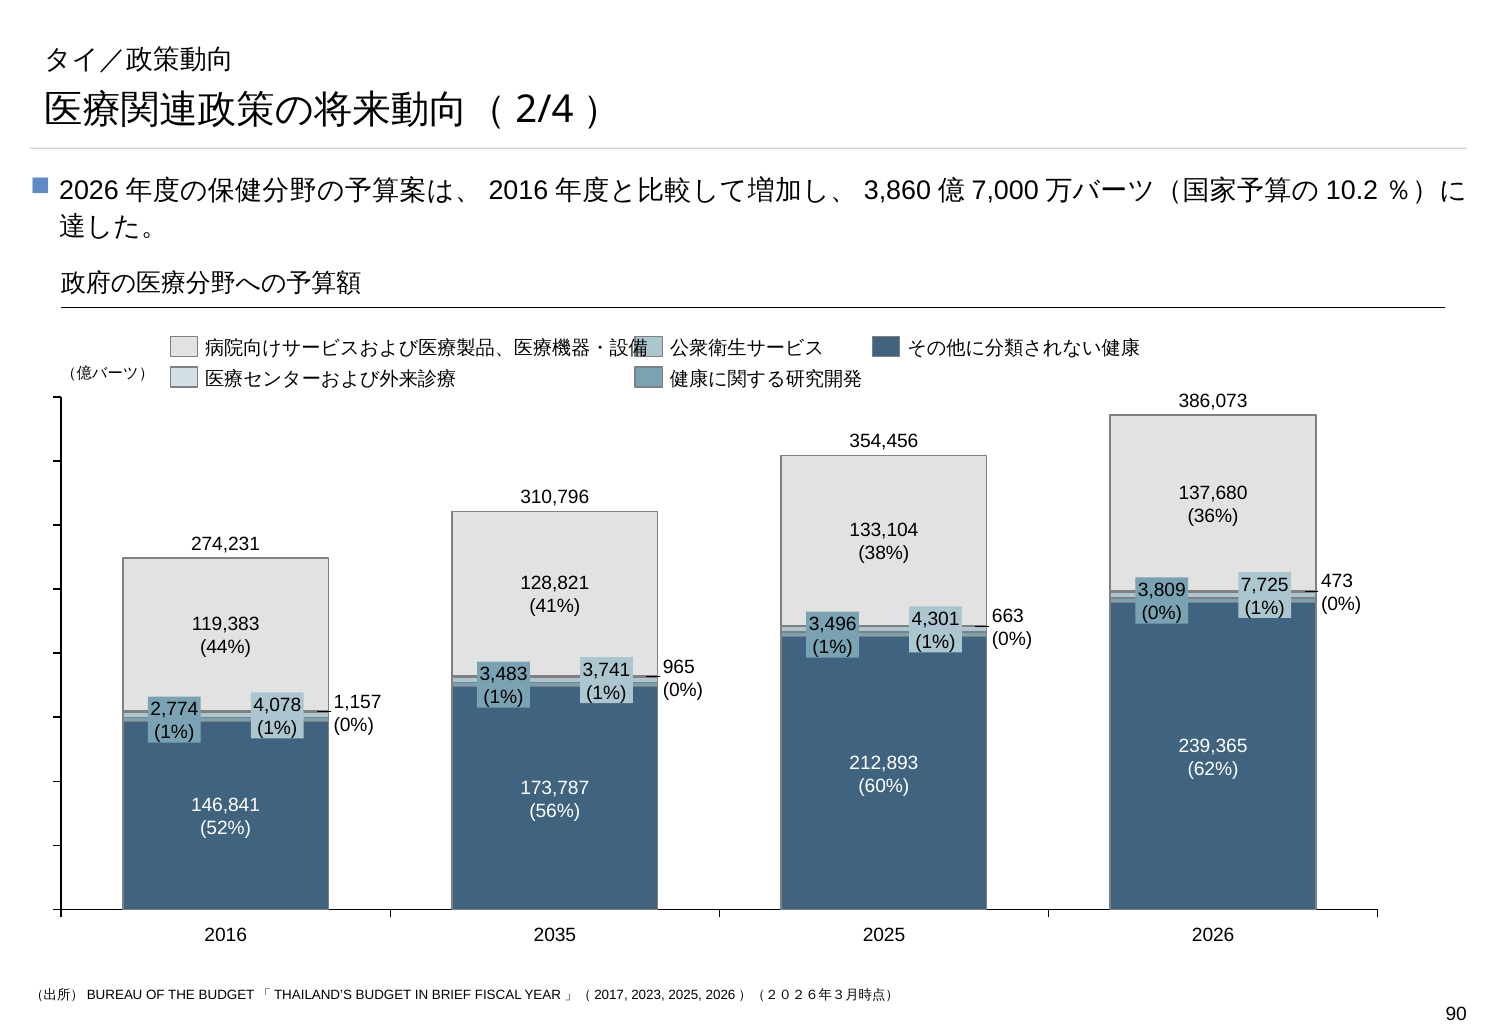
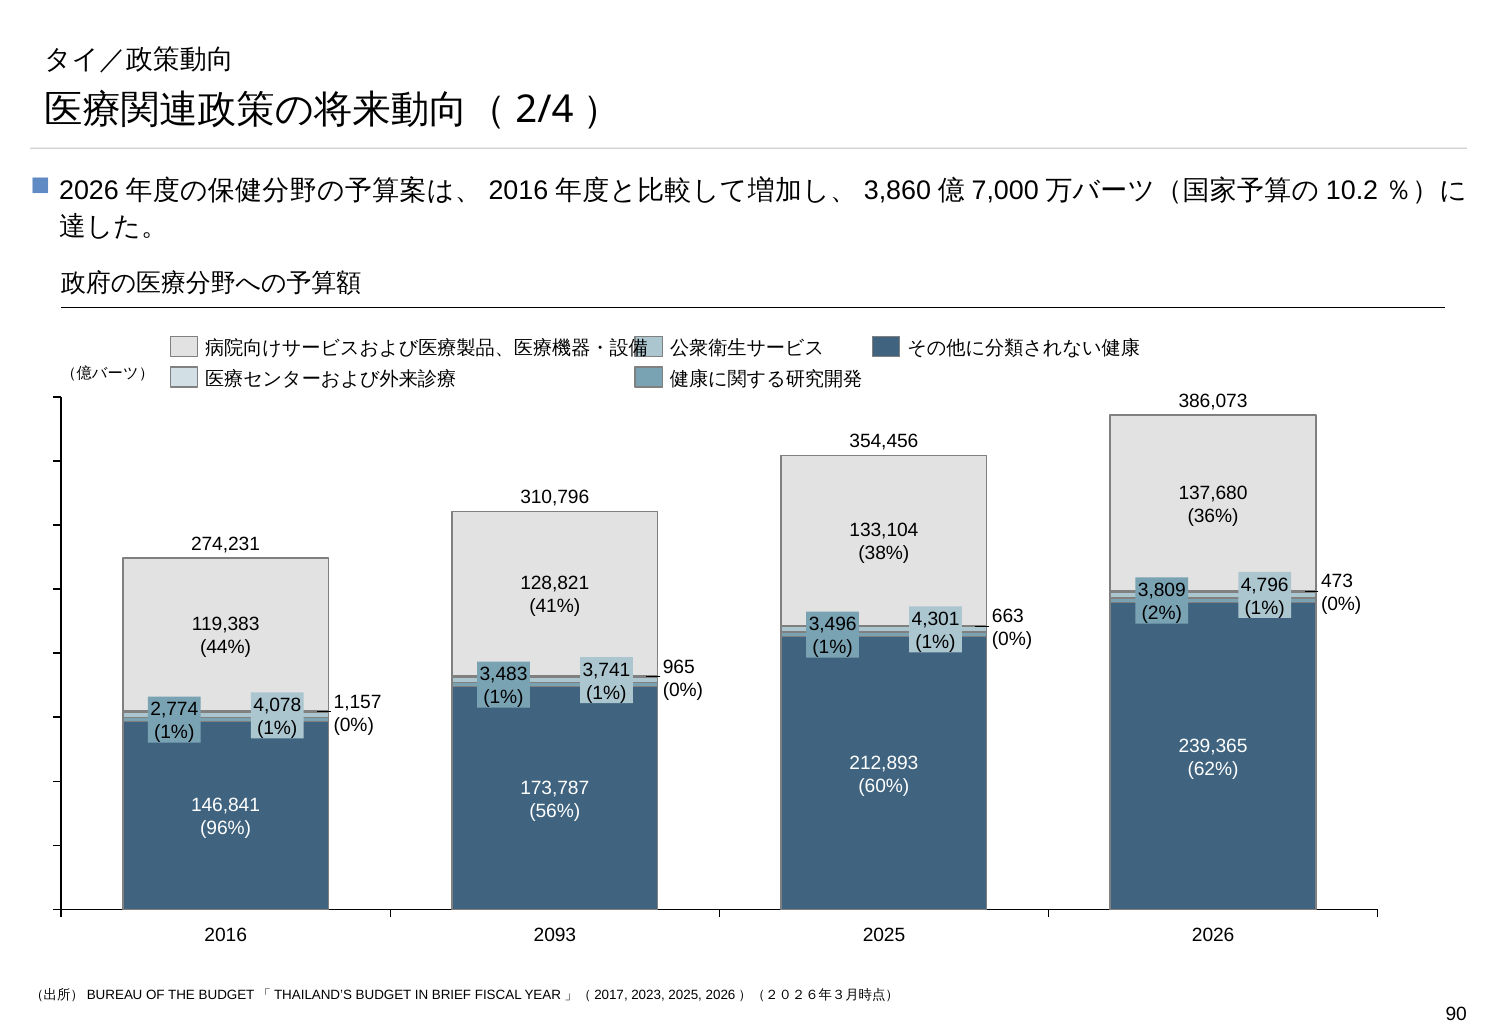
7,725: 7,725 -> 4,796
0% at (1162, 614): 0% -> 2%
52%: 52% -> 96%
2035: 2035 -> 2093
